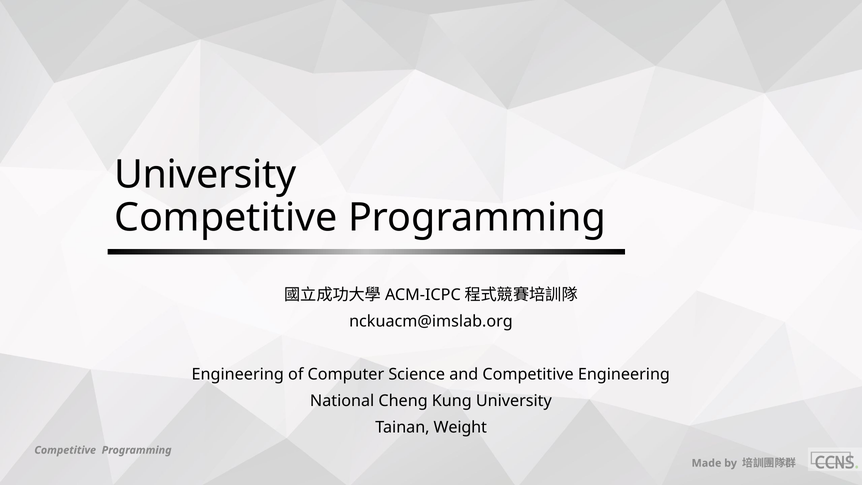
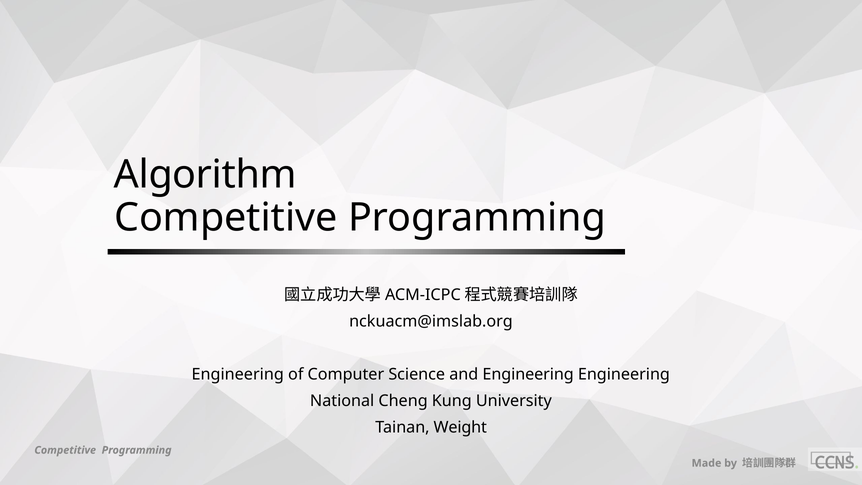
University at (205, 175): University -> Algorithm
and Competitive: Competitive -> Engineering
